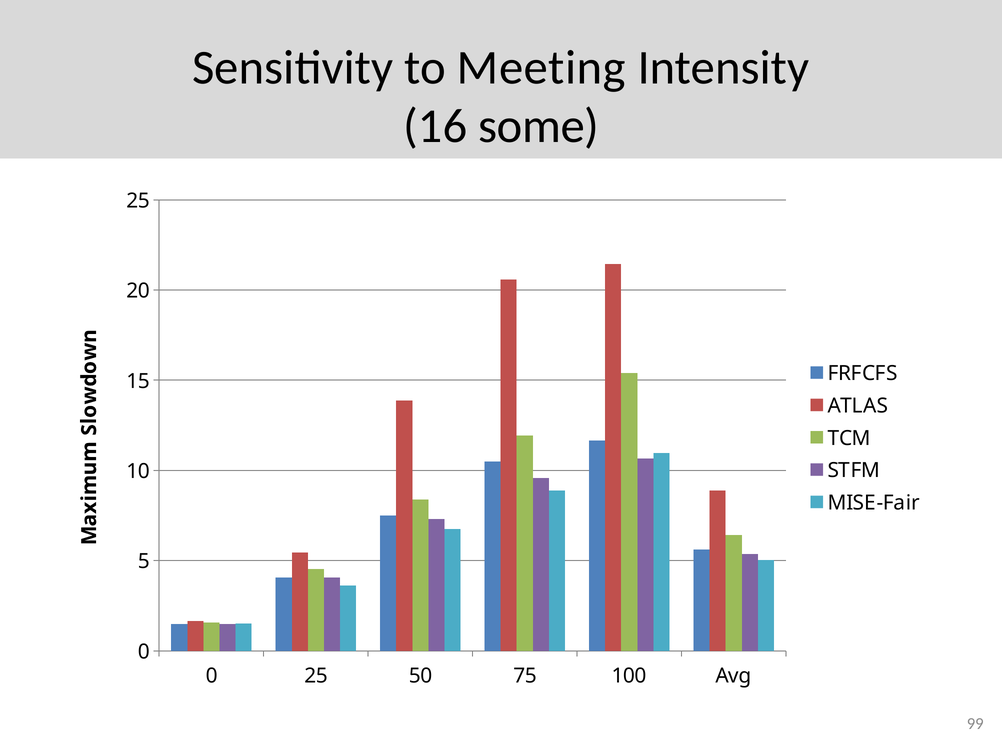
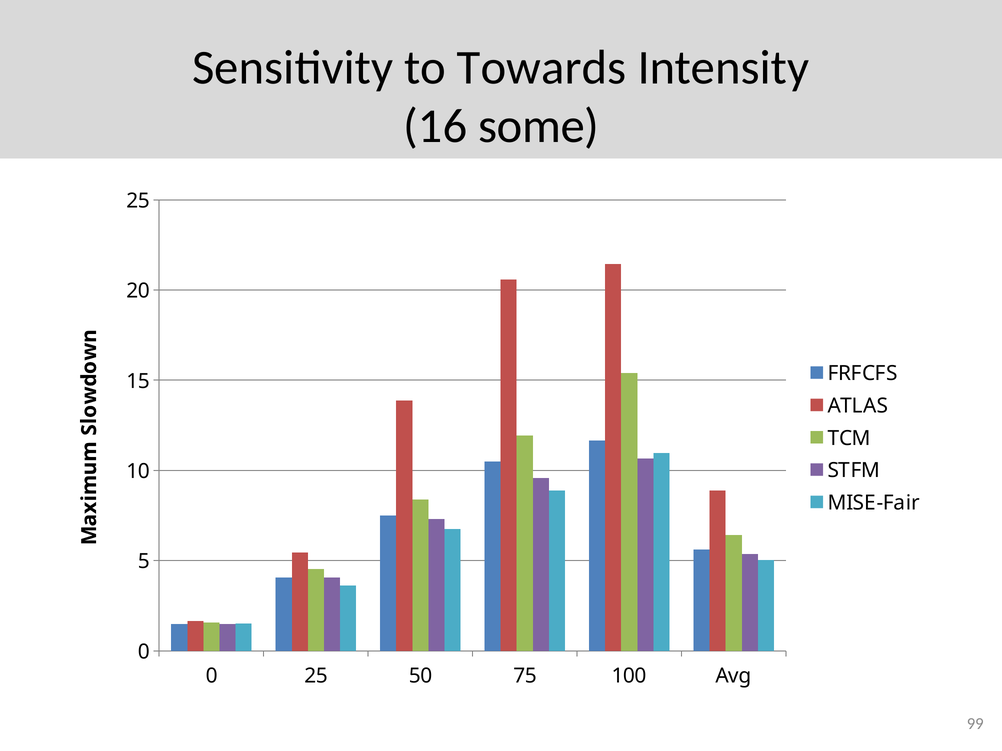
Meeting: Meeting -> Towards
